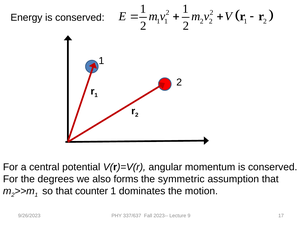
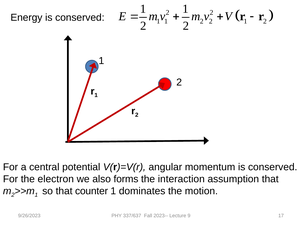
degrees: degrees -> electron
symmetric: symmetric -> interaction
